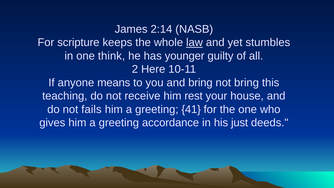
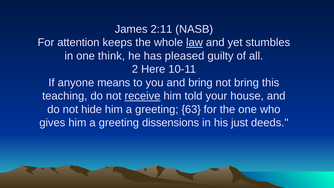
2:14: 2:14 -> 2:11
scripture: scripture -> attention
younger: younger -> pleased
receive underline: none -> present
rest: rest -> told
fails: fails -> hide
41: 41 -> 63
accordance: accordance -> dissensions
